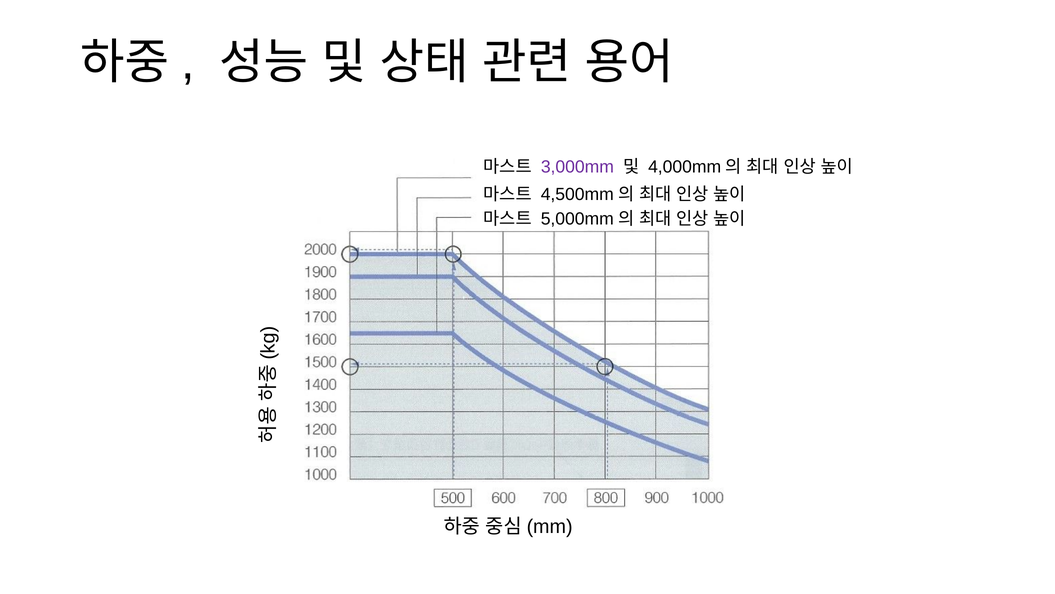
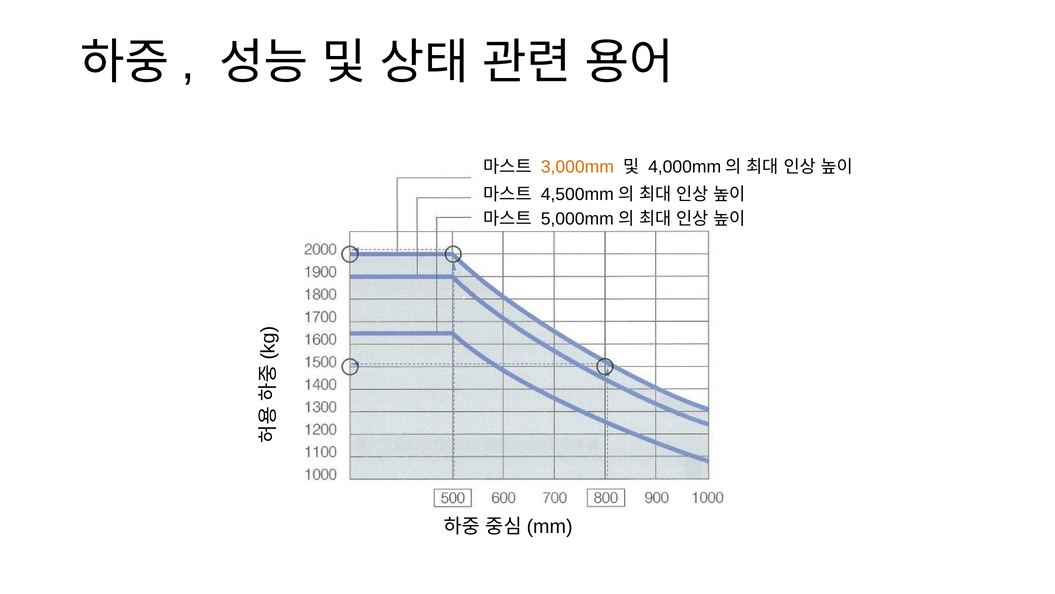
3,000mm colour: purple -> orange
